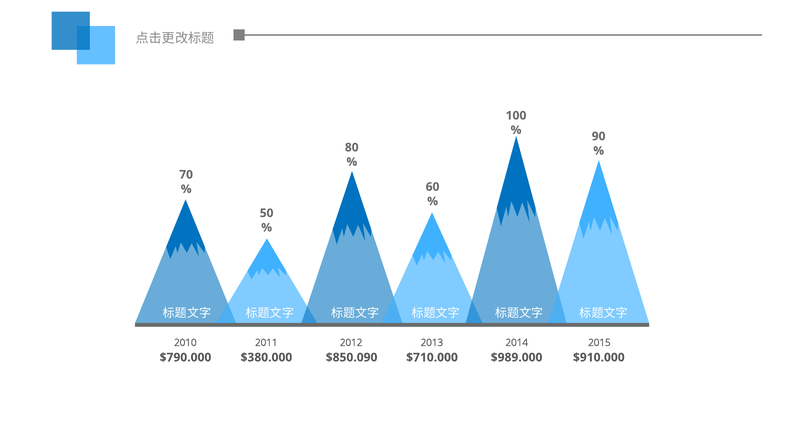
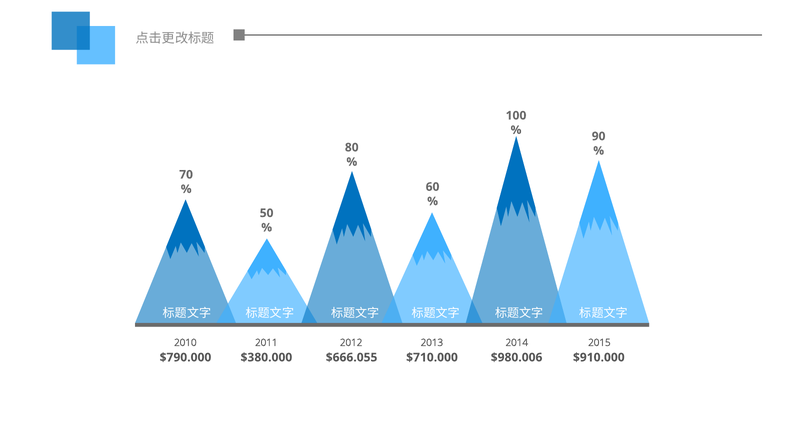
$850.090: $850.090 -> $666.055
$989.000: $989.000 -> $980.006
